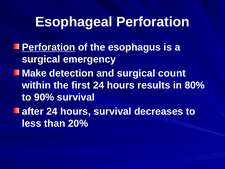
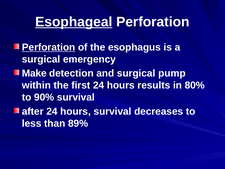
Esophageal underline: none -> present
count: count -> pump
20%: 20% -> 89%
